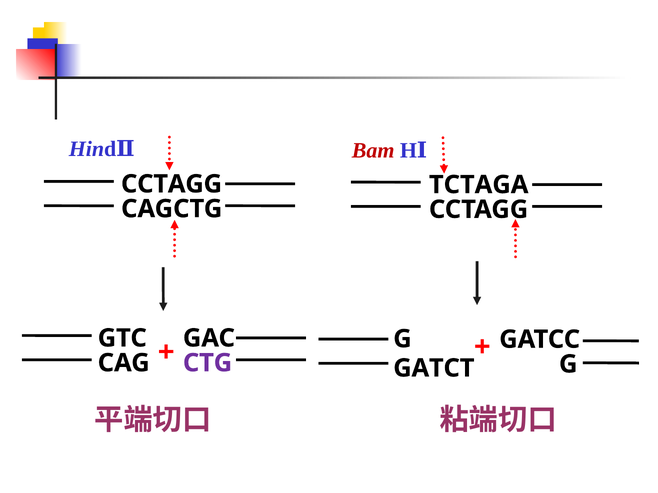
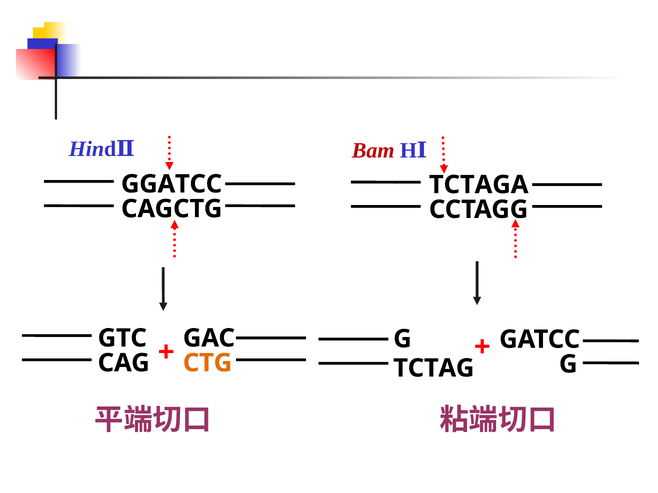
CCTAGG at (172, 184): CCTAGG -> GGATCC
CTG colour: purple -> orange
GATCT: GATCT -> TCTAG
